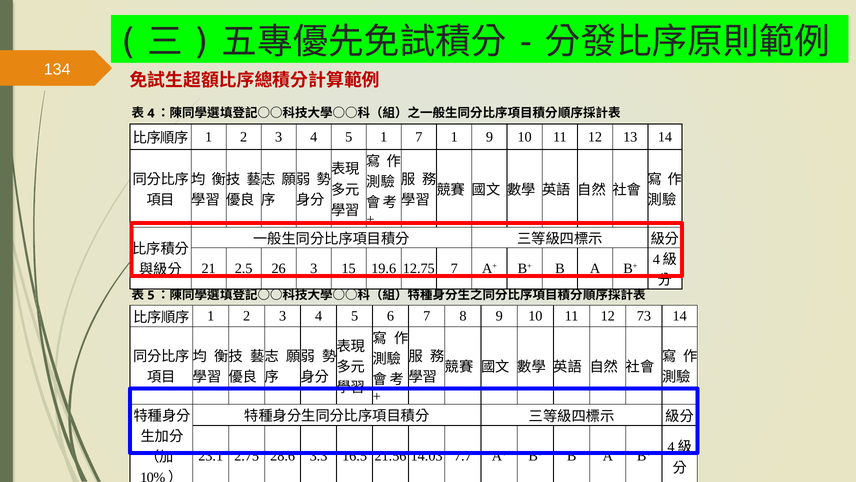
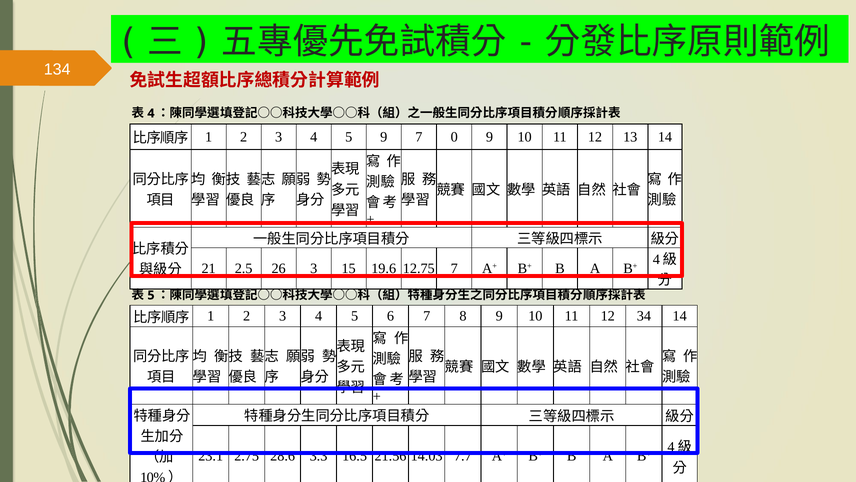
5 1: 1 -> 9
7 1: 1 -> 0
73: 73 -> 34
